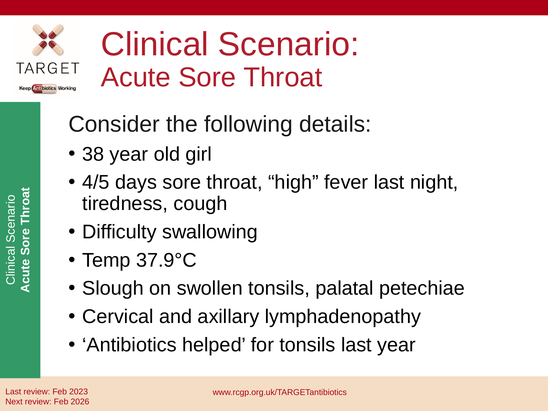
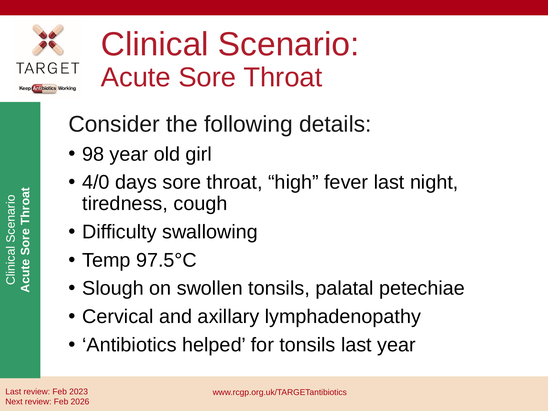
38: 38 -> 98
4/5: 4/5 -> 4/0
37.9°C: 37.9°C -> 97.5°C
